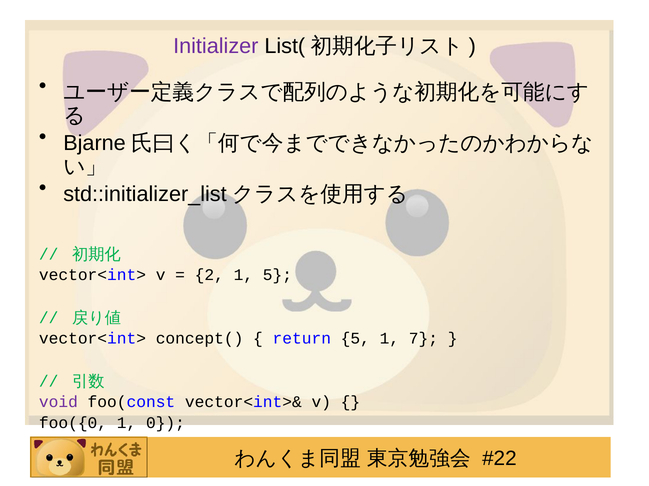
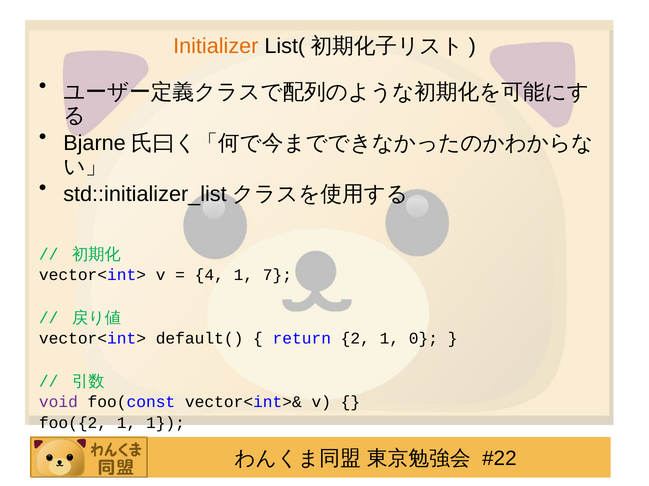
Initializer colour: purple -> orange
2: 2 -> 4
1 5: 5 -> 7
concept(: concept( -> default(
return 5: 5 -> 2
7: 7 -> 0
foo({0: foo({0 -> foo({2
1 0: 0 -> 1
